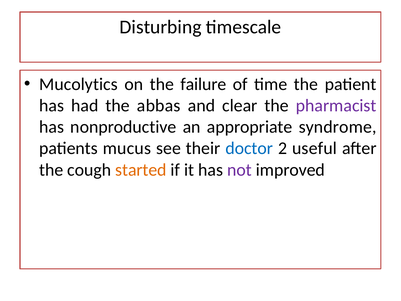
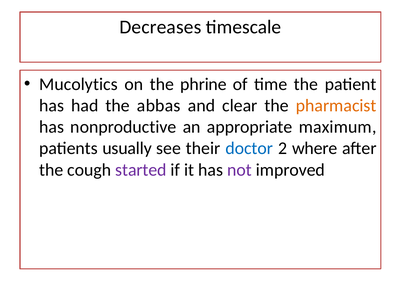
Disturbing: Disturbing -> Decreases
failure: failure -> phrine
pharmacist colour: purple -> orange
syndrome: syndrome -> maximum
mucus: mucus -> usually
useful: useful -> where
started colour: orange -> purple
